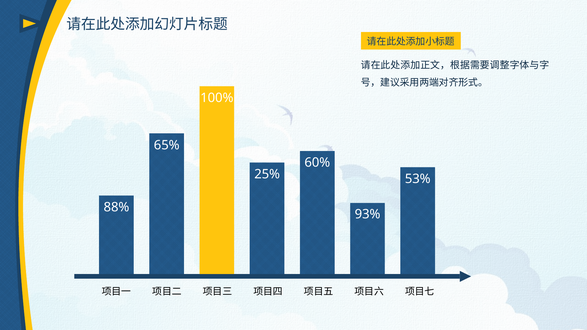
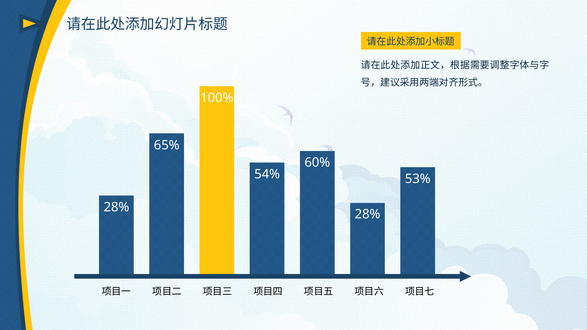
25%: 25% -> 54%
88% at (116, 207): 88% -> 28%
93% at (368, 214): 93% -> 28%
